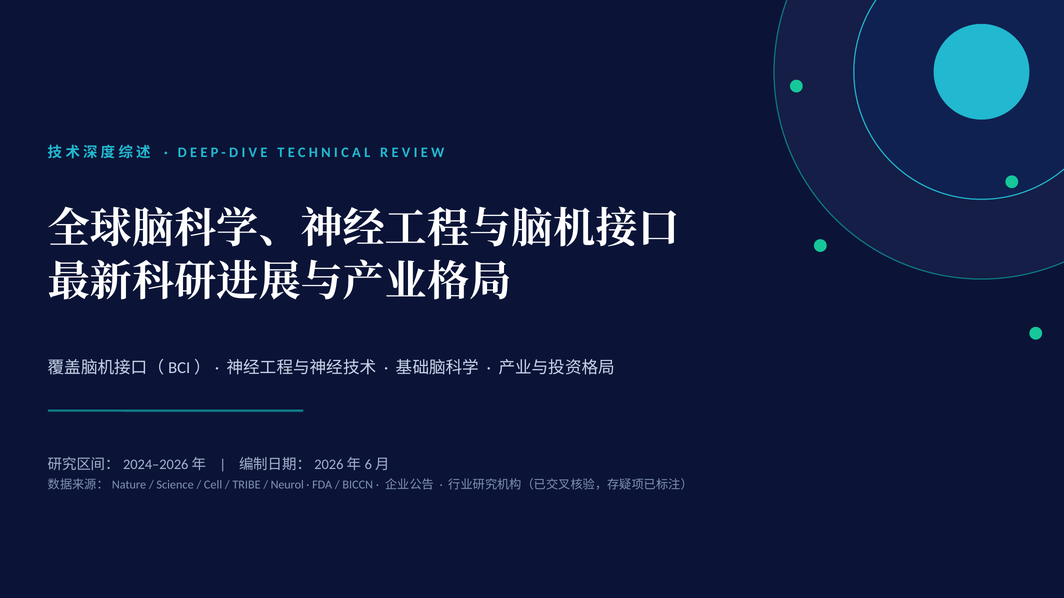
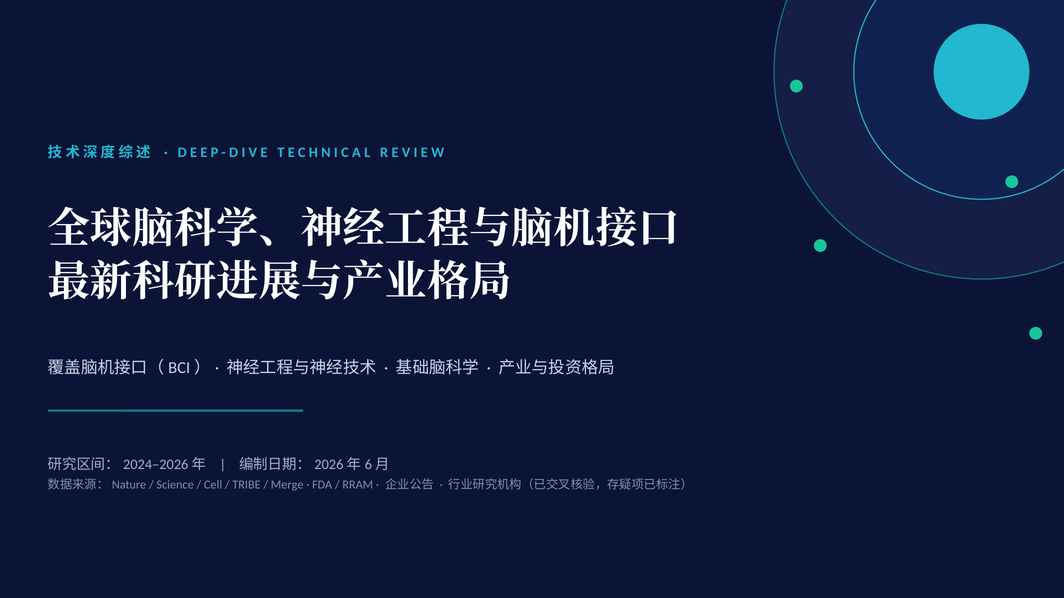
Neurol: Neurol -> Merge
BICCN: BICCN -> RRAM
